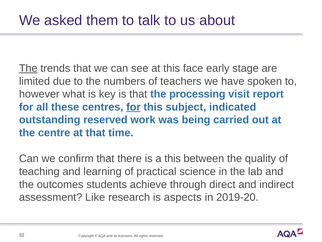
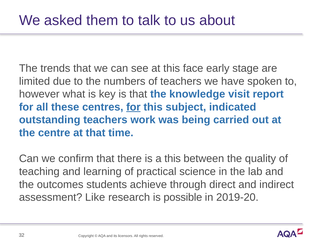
The at (28, 68) underline: present -> none
processing: processing -> knowledge
outstanding reserved: reserved -> teachers
aspects: aspects -> possible
